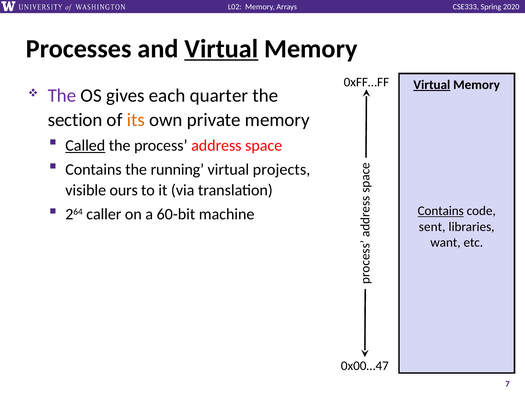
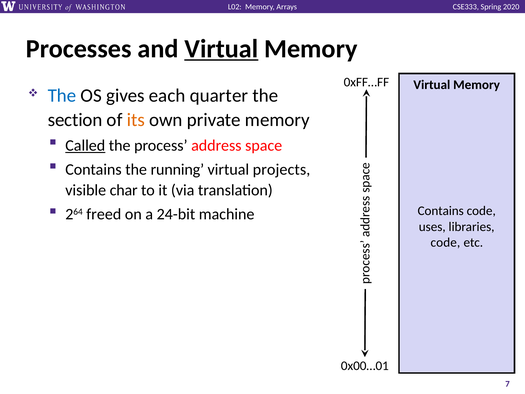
Virtual at (432, 85) underline: present -> none
The at (62, 95) colour: purple -> blue
ours: ours -> char
caller: caller -> freed
60-bit: 60-bit -> 24-bit
Contains at (441, 211) underline: present -> none
sent: sent -> uses
want at (445, 242): want -> code
0x00…47: 0x00…47 -> 0x00…01
